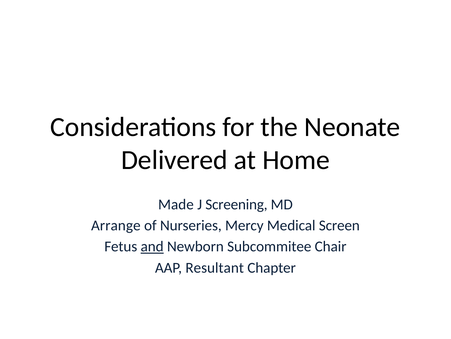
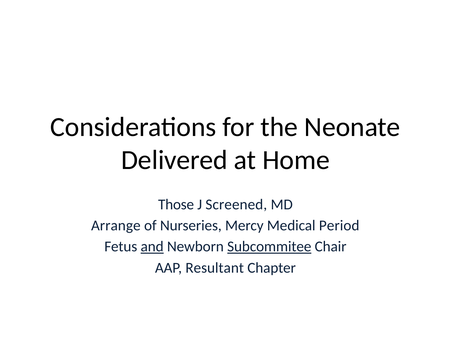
Made: Made -> Those
Screening: Screening -> Screened
Screen: Screen -> Period
Subcommitee underline: none -> present
